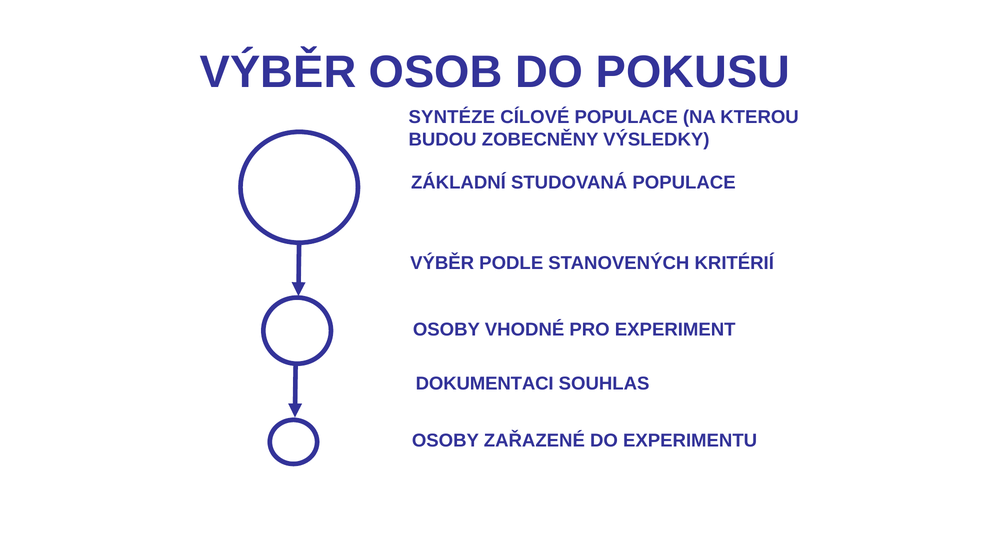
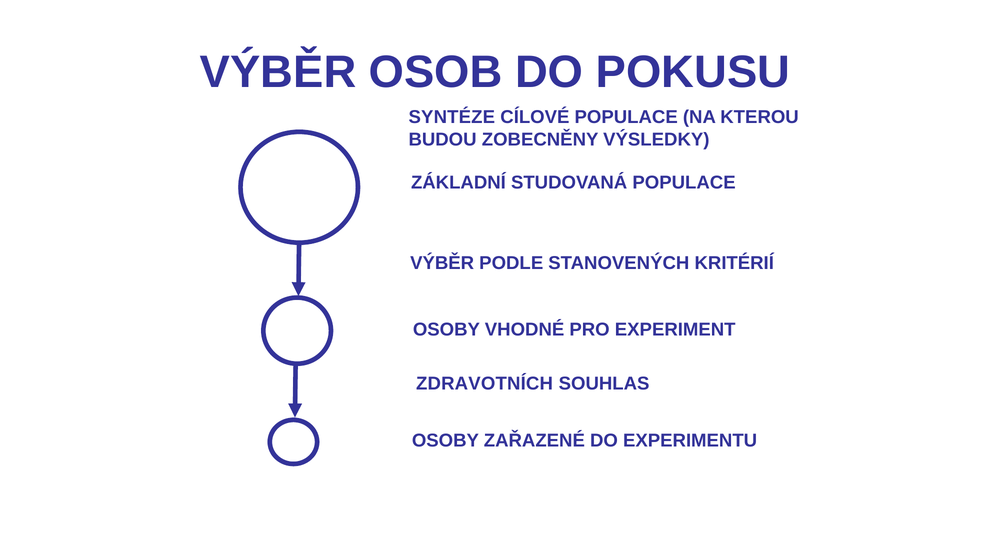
DOKUMENTACI: DOKUMENTACI -> ZDRAVOTNÍCH
